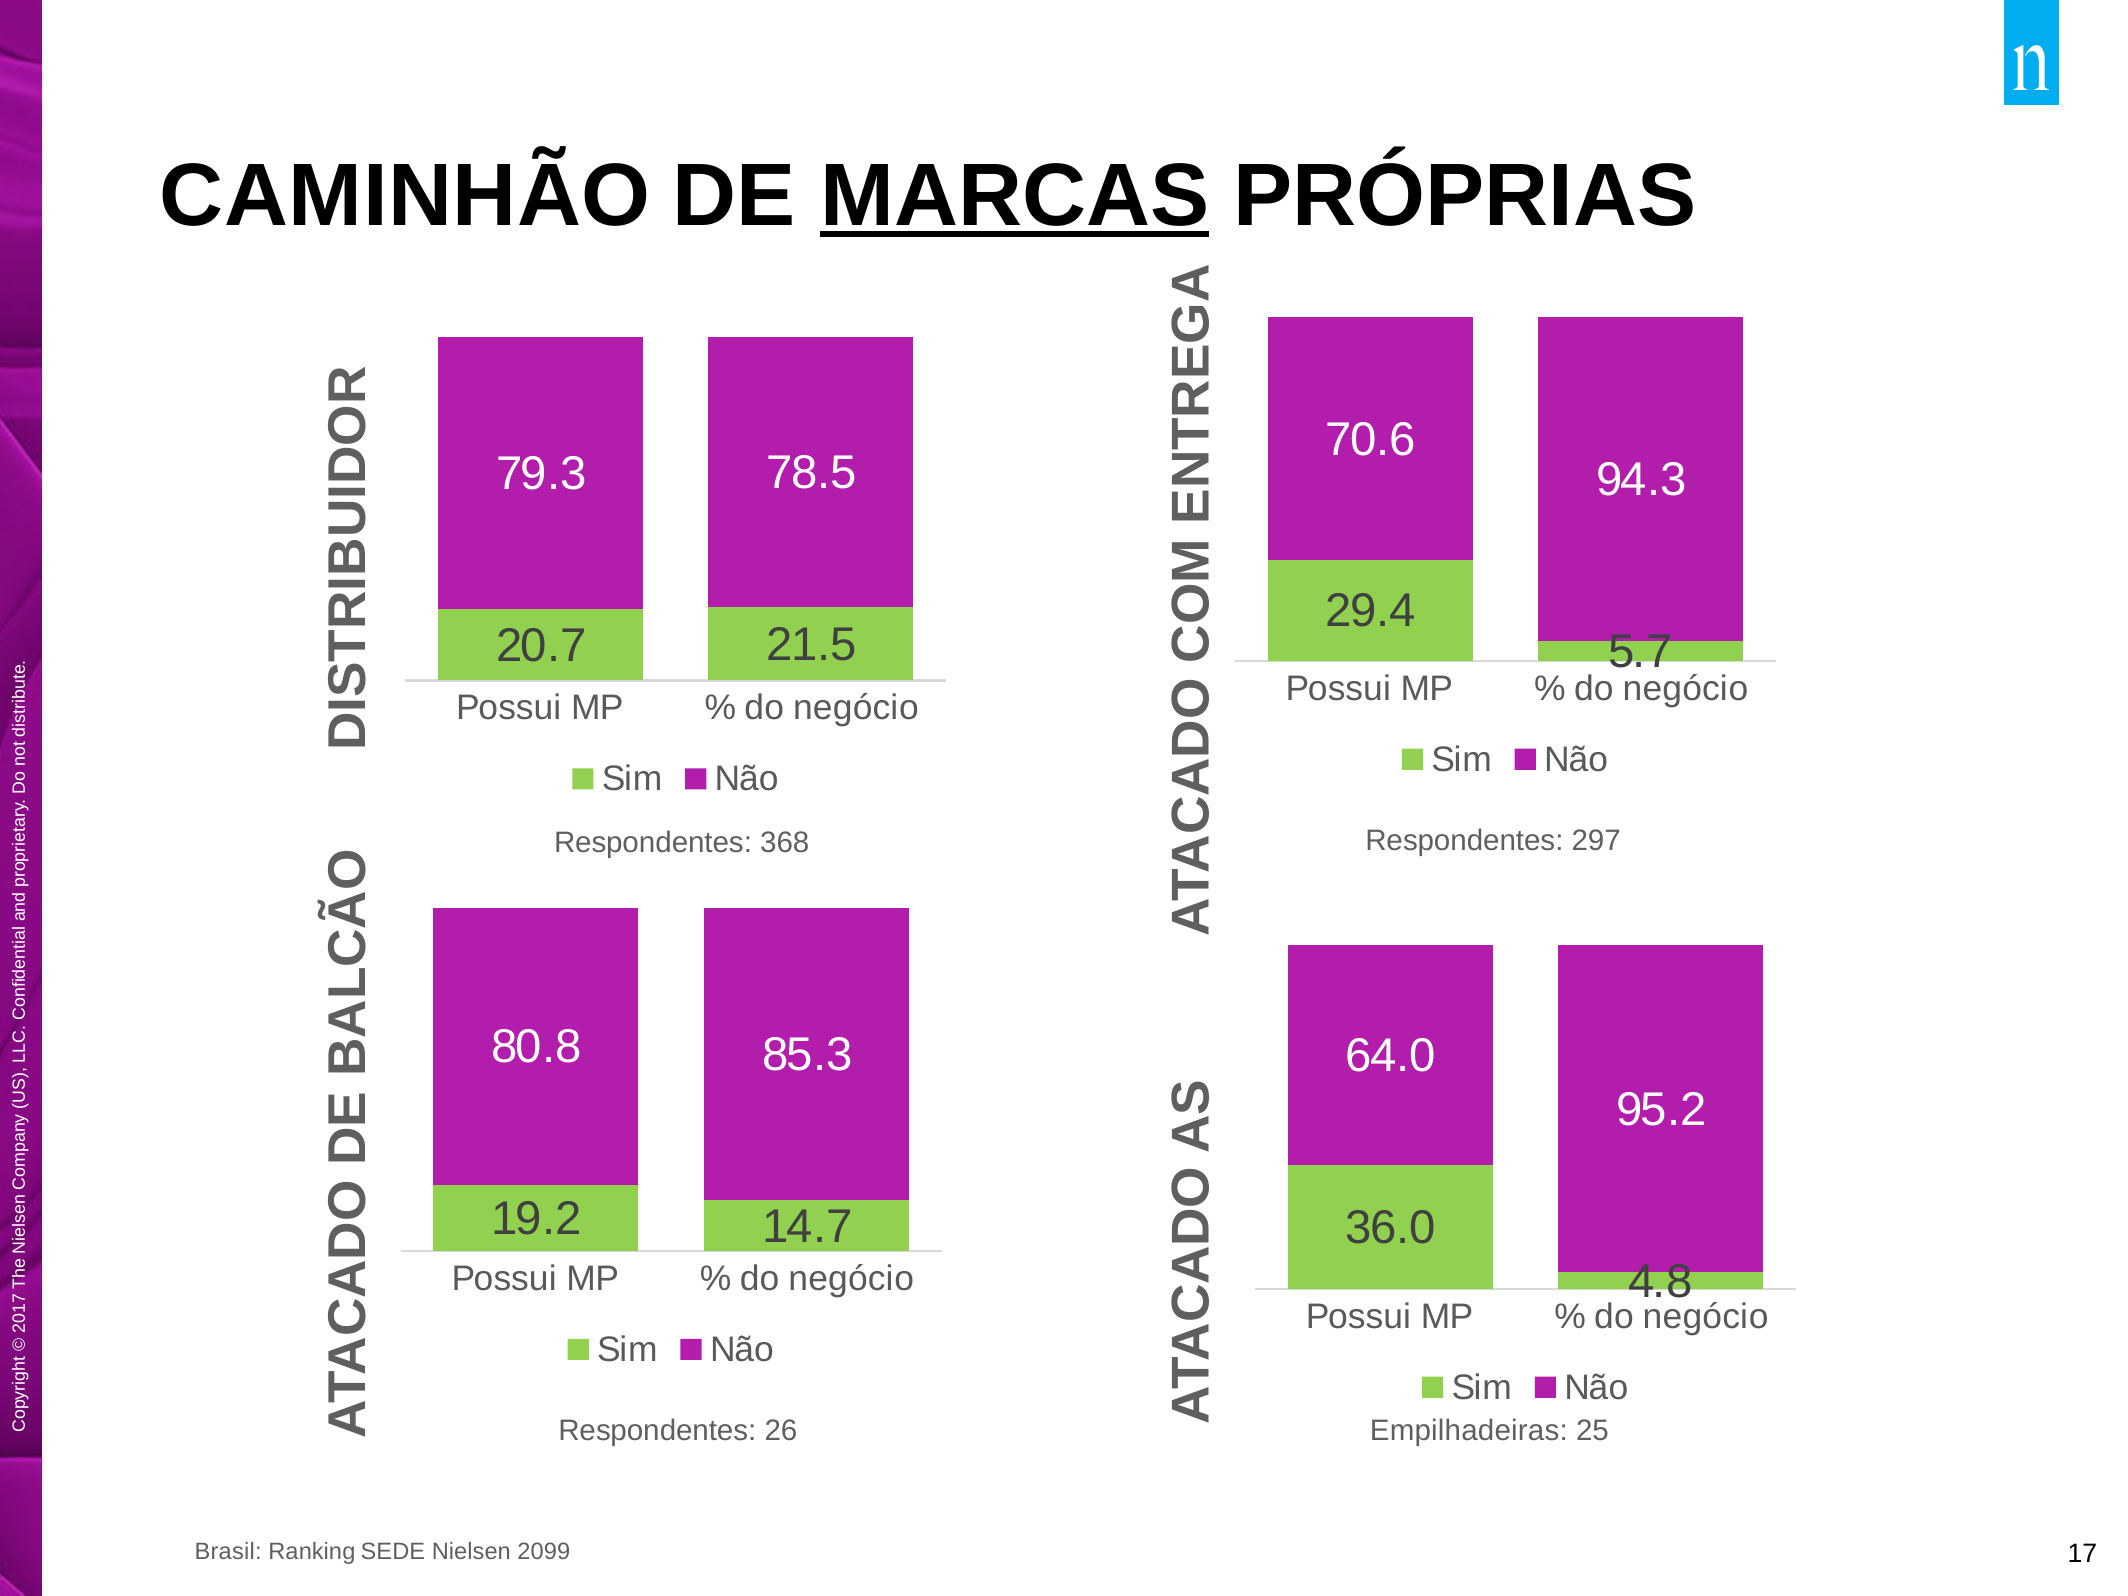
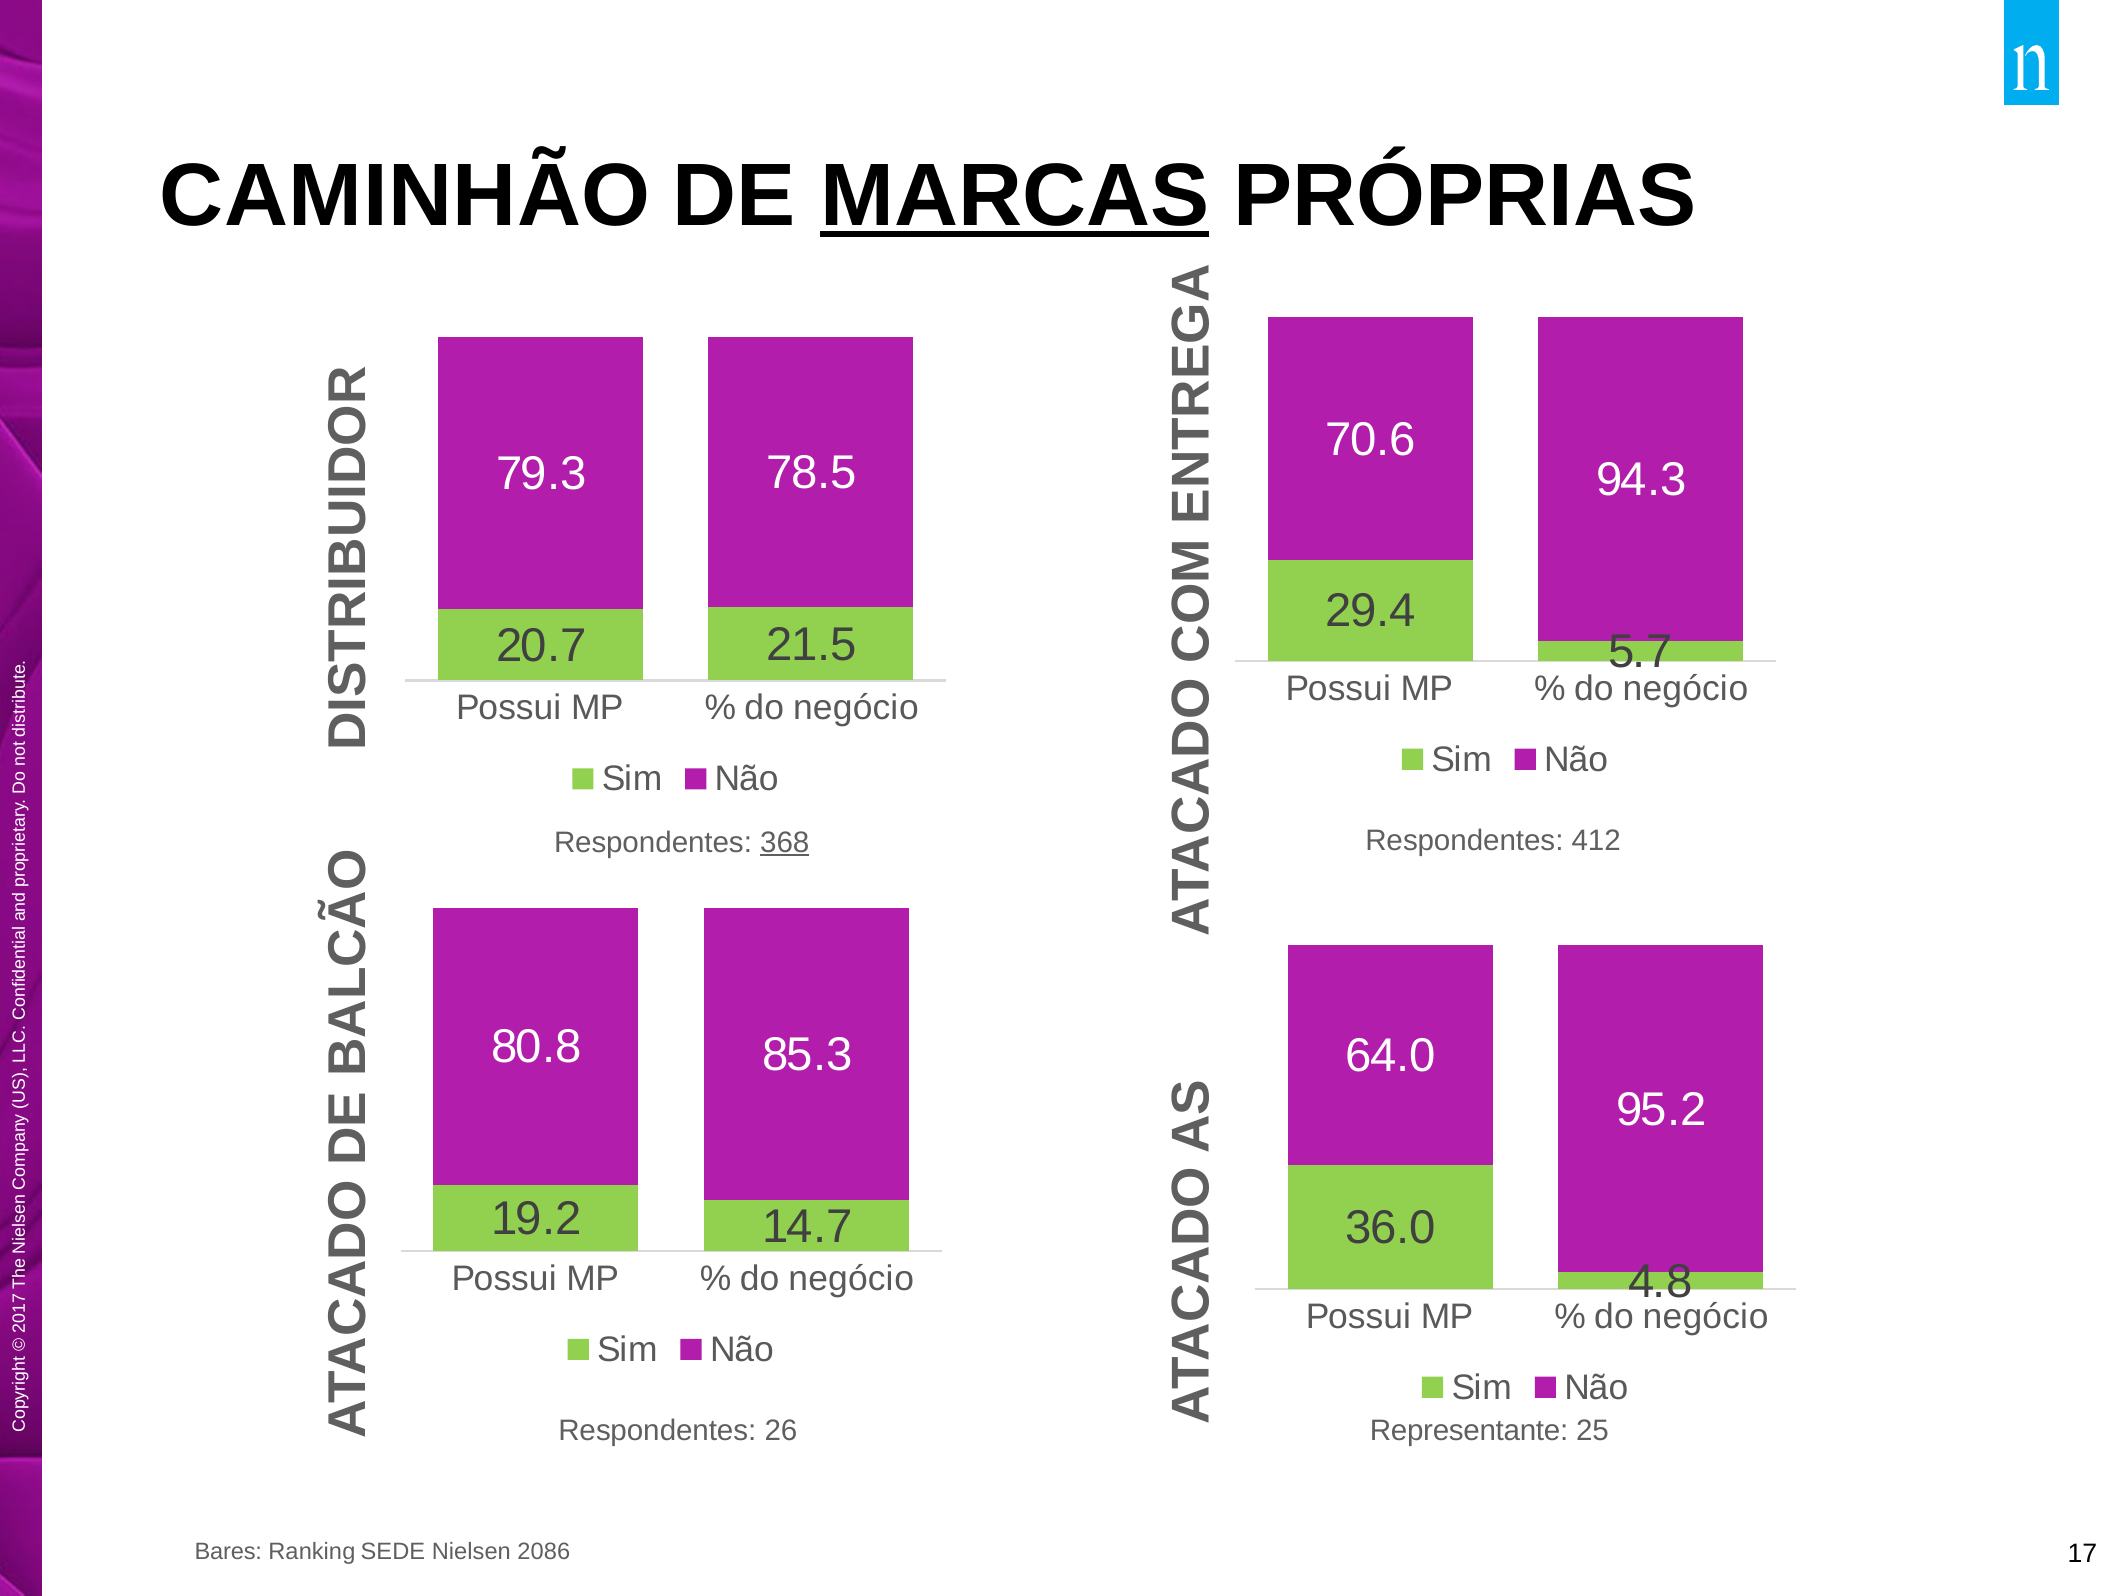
368 underline: none -> present
297: 297 -> 412
Empilhadeiras: Empilhadeiras -> Representante
Brasil: Brasil -> Bares
2099: 2099 -> 2086
